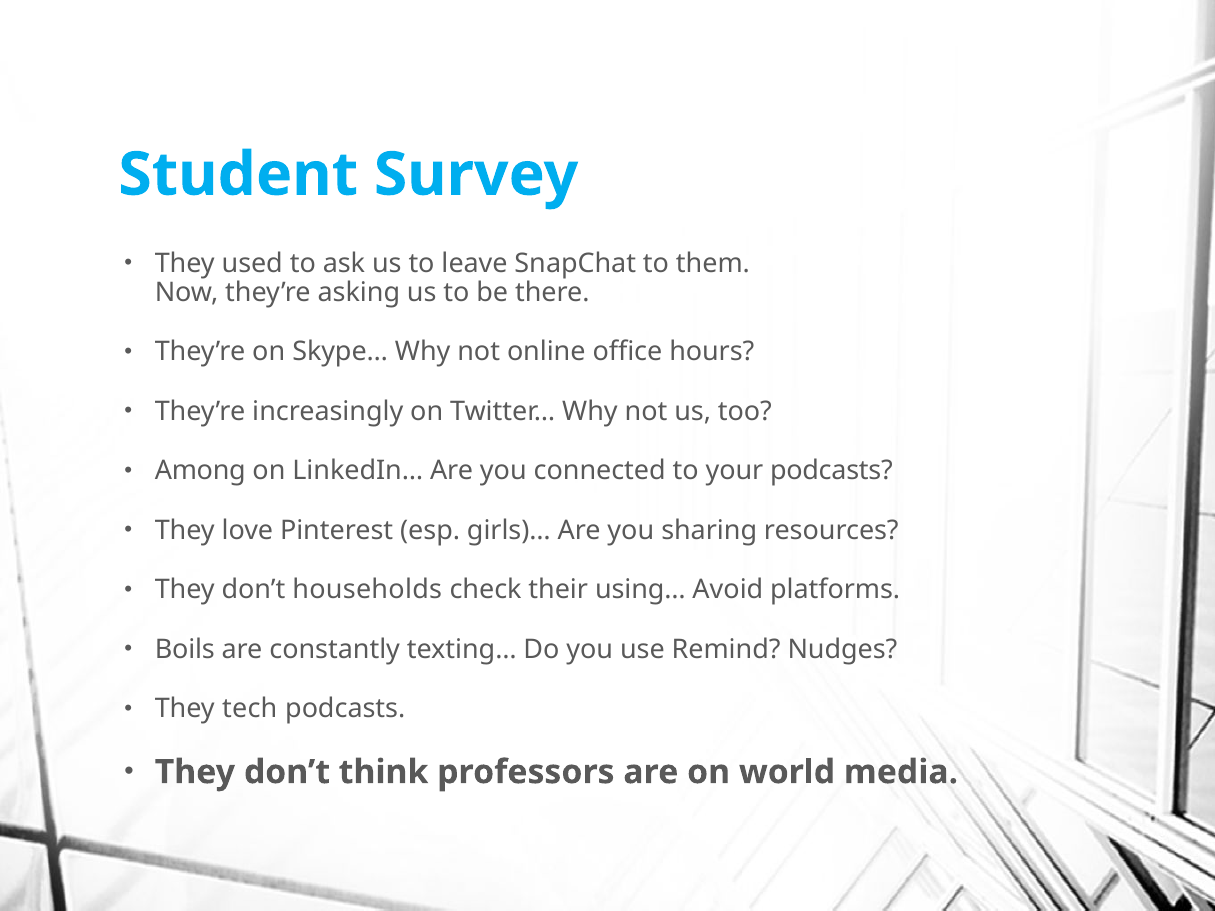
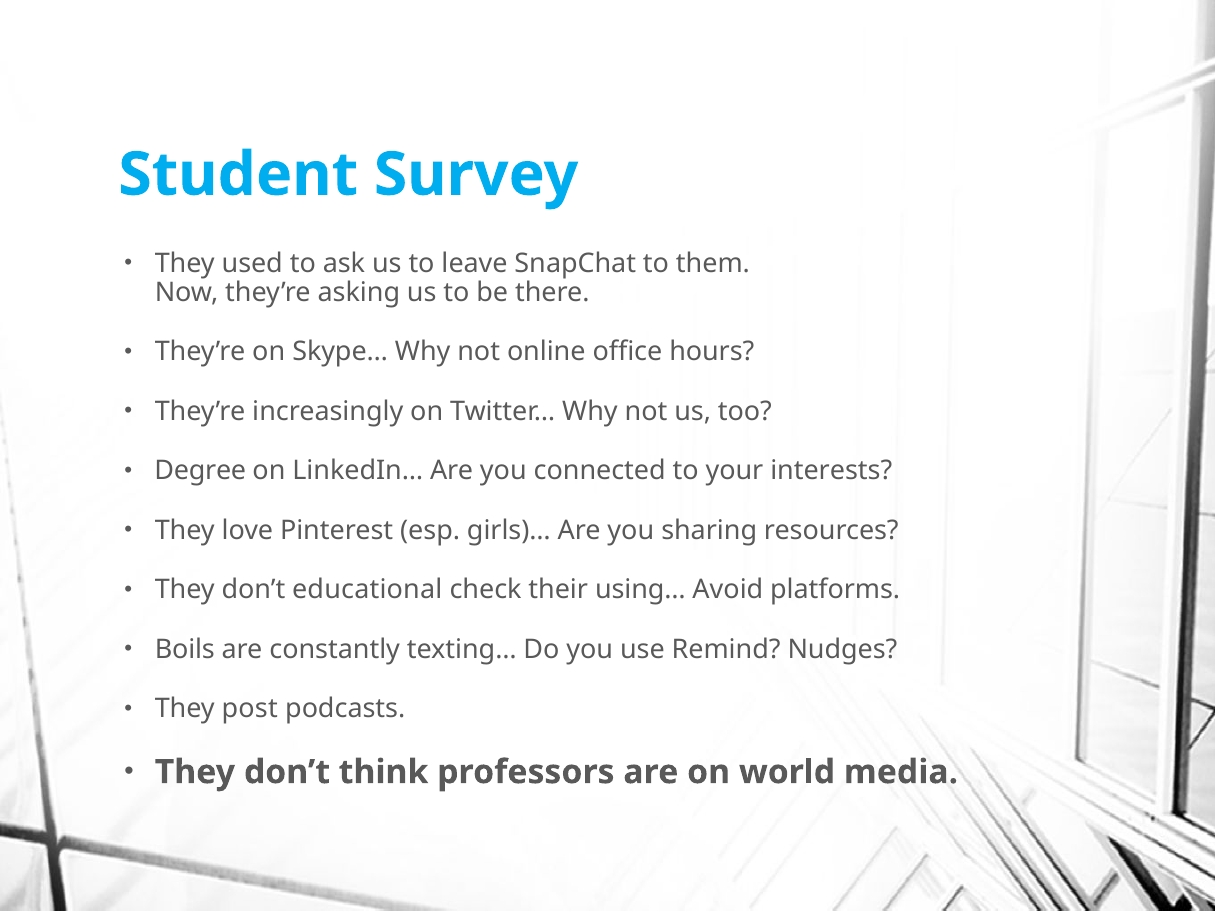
Among: Among -> Degree
your podcasts: podcasts -> interests
households: households -> educational
tech: tech -> post
